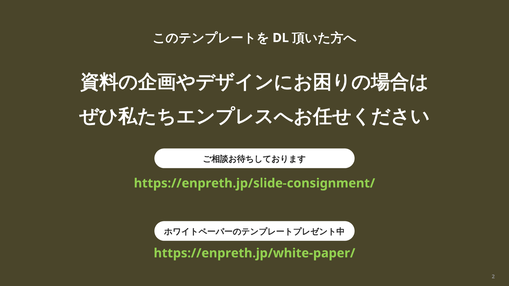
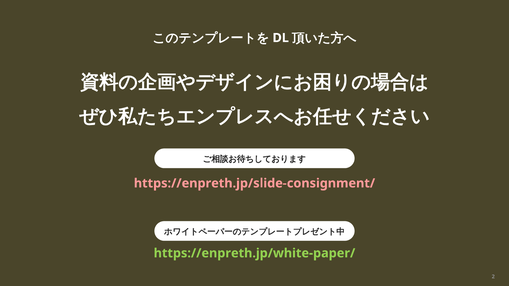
https://enpreth.jp/slide-consignment/ colour: light green -> pink
